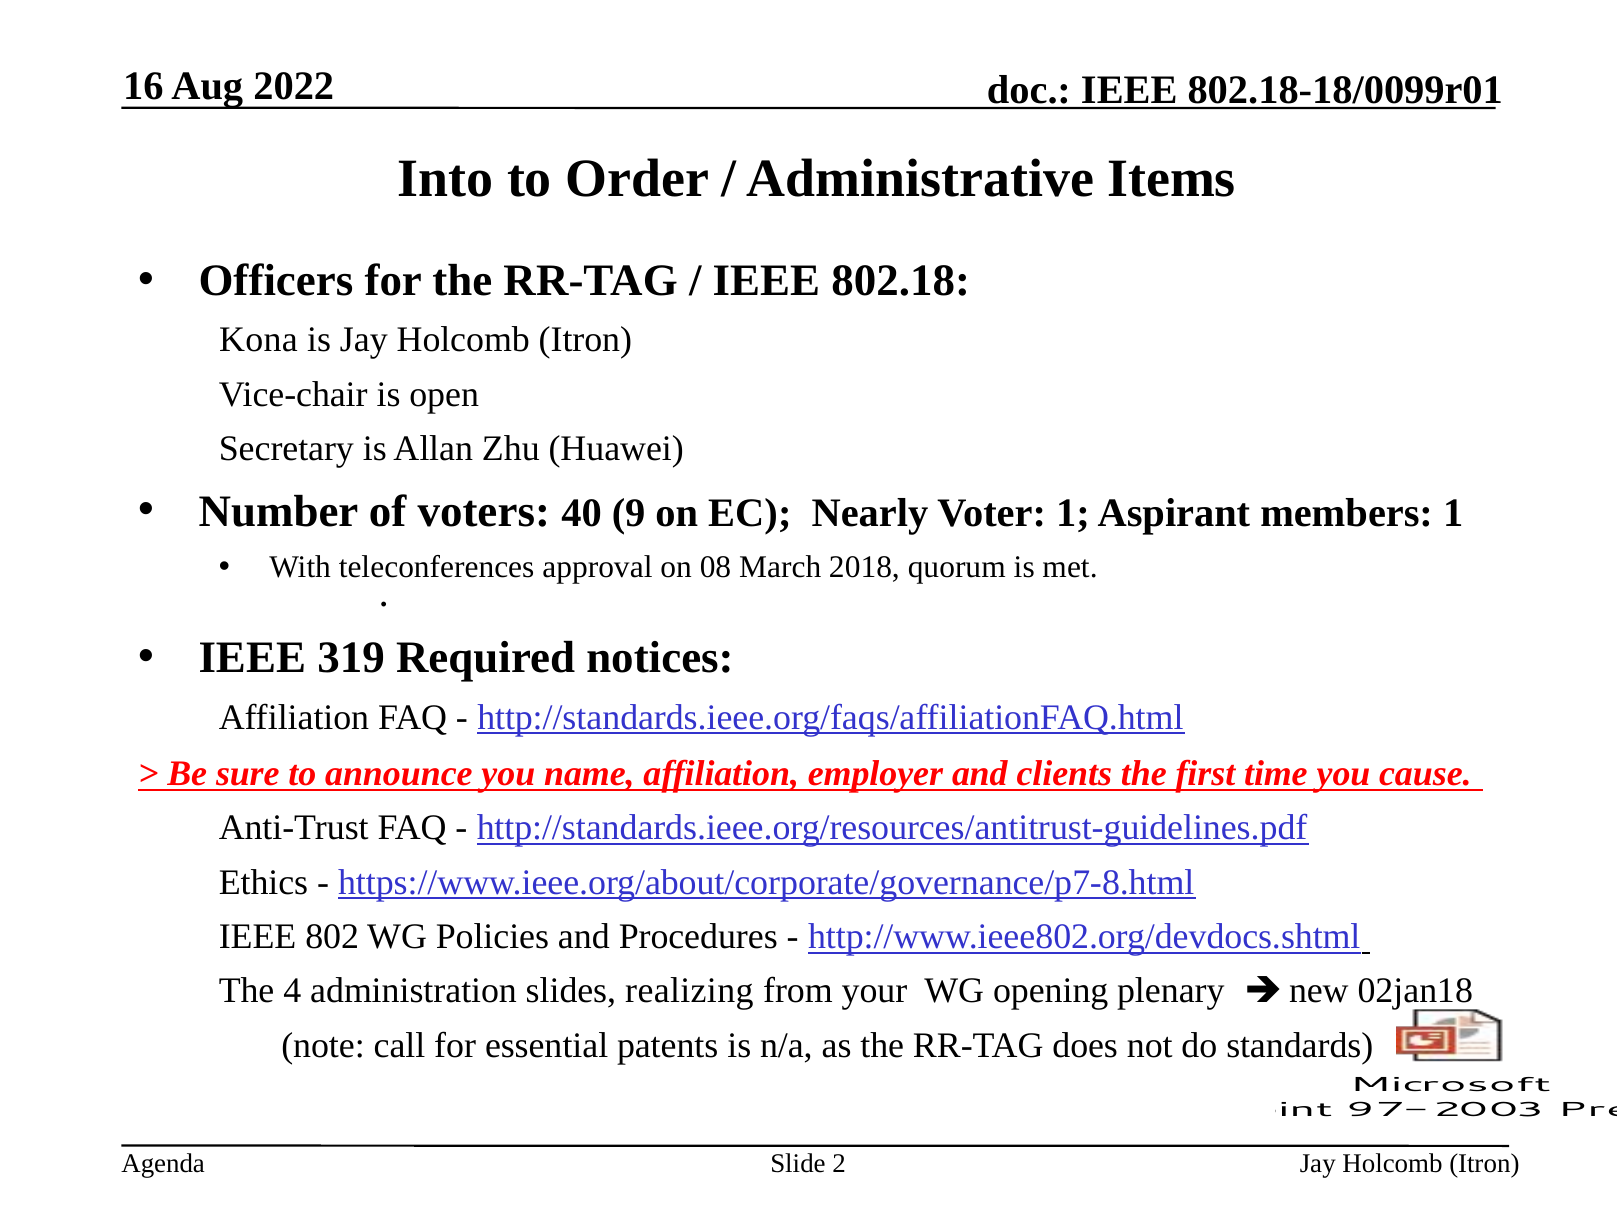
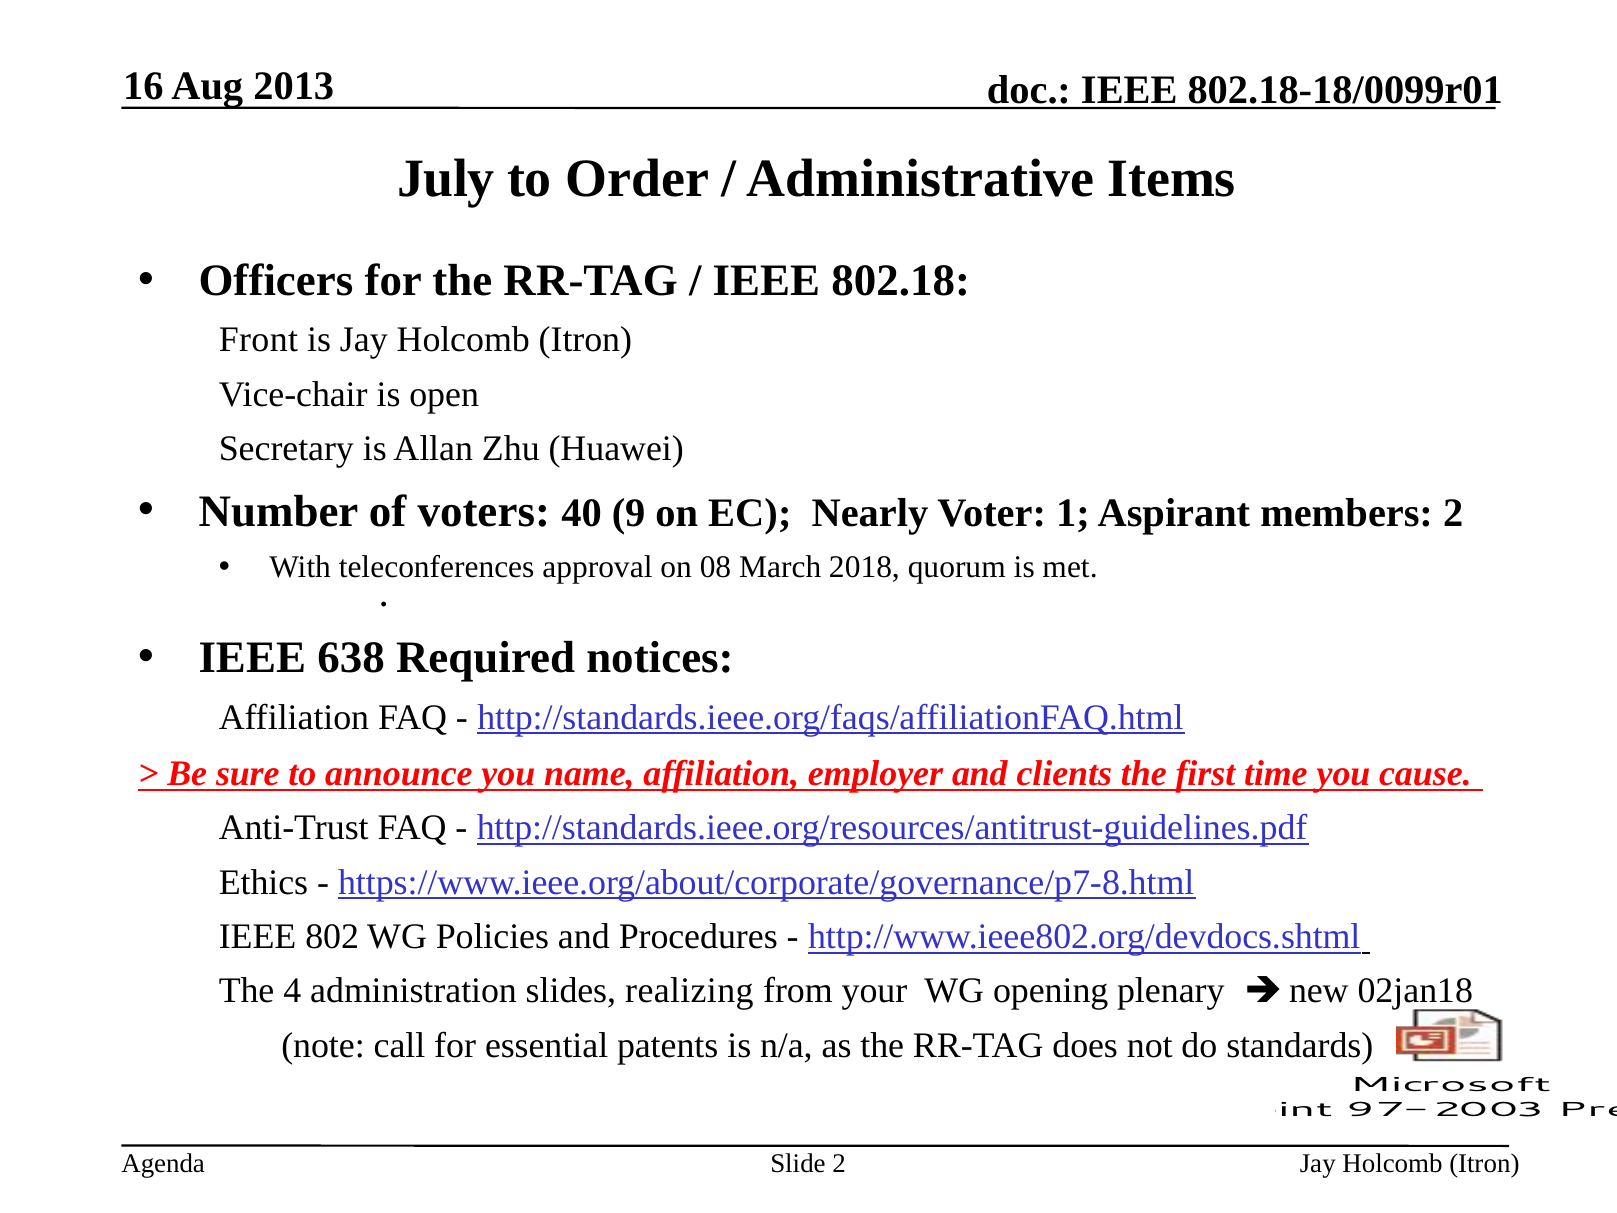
2022: 2022 -> 2013
Into at (446, 179): Into -> July
Kona: Kona -> Front
members 1: 1 -> 2
319: 319 -> 638
